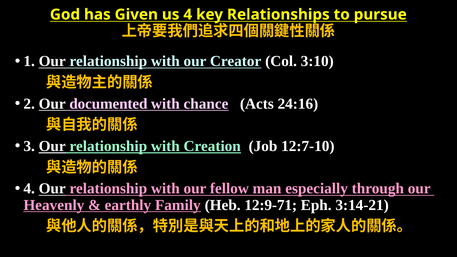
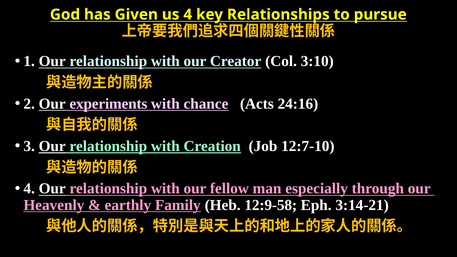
documented: documented -> experiments
12:9-71: 12:9-71 -> 12:9-58
